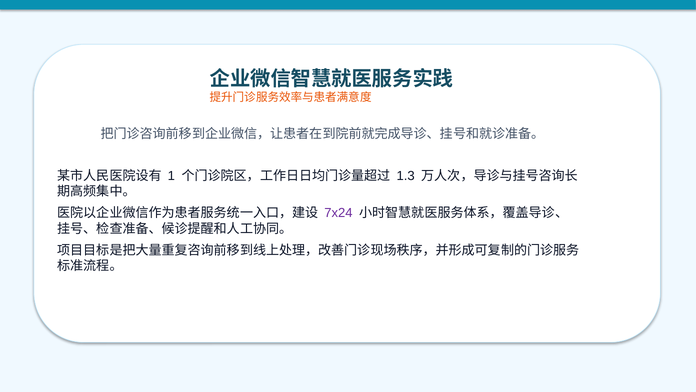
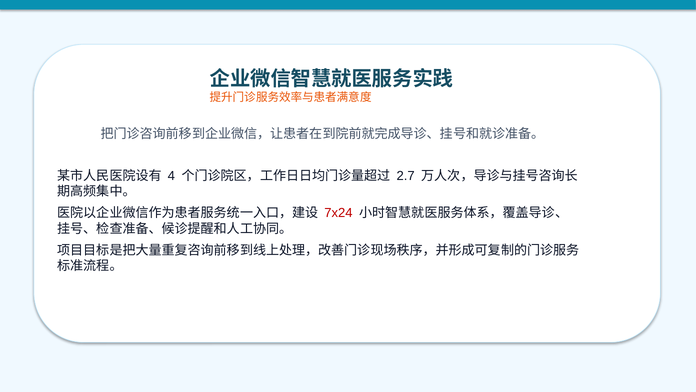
1: 1 -> 4
1.3: 1.3 -> 2.7
7x24 colour: purple -> red
